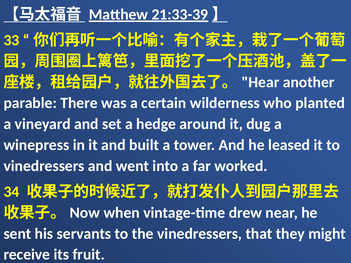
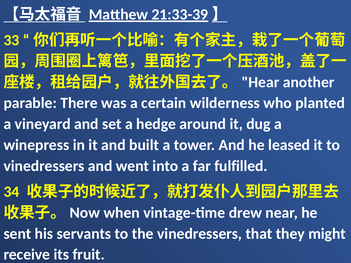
worked: worked -> fulfilled
